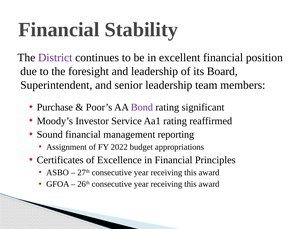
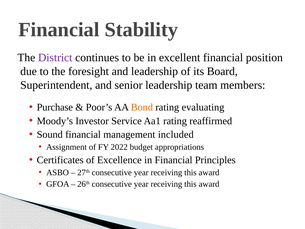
Bond colour: purple -> orange
significant: significant -> evaluating
reporting: reporting -> included
